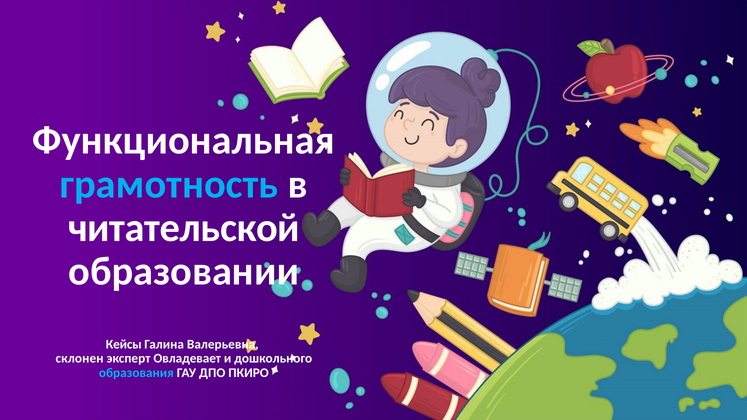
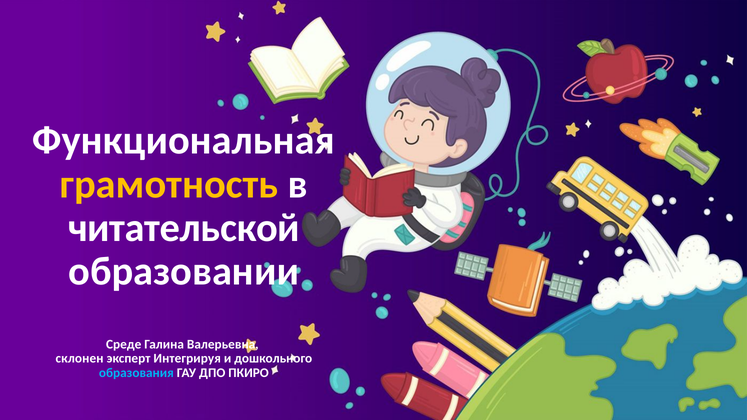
грамотность colour: light blue -> yellow
Кейсы: Кейсы -> Среде
Овладевает: Овладевает -> Интегрируя
